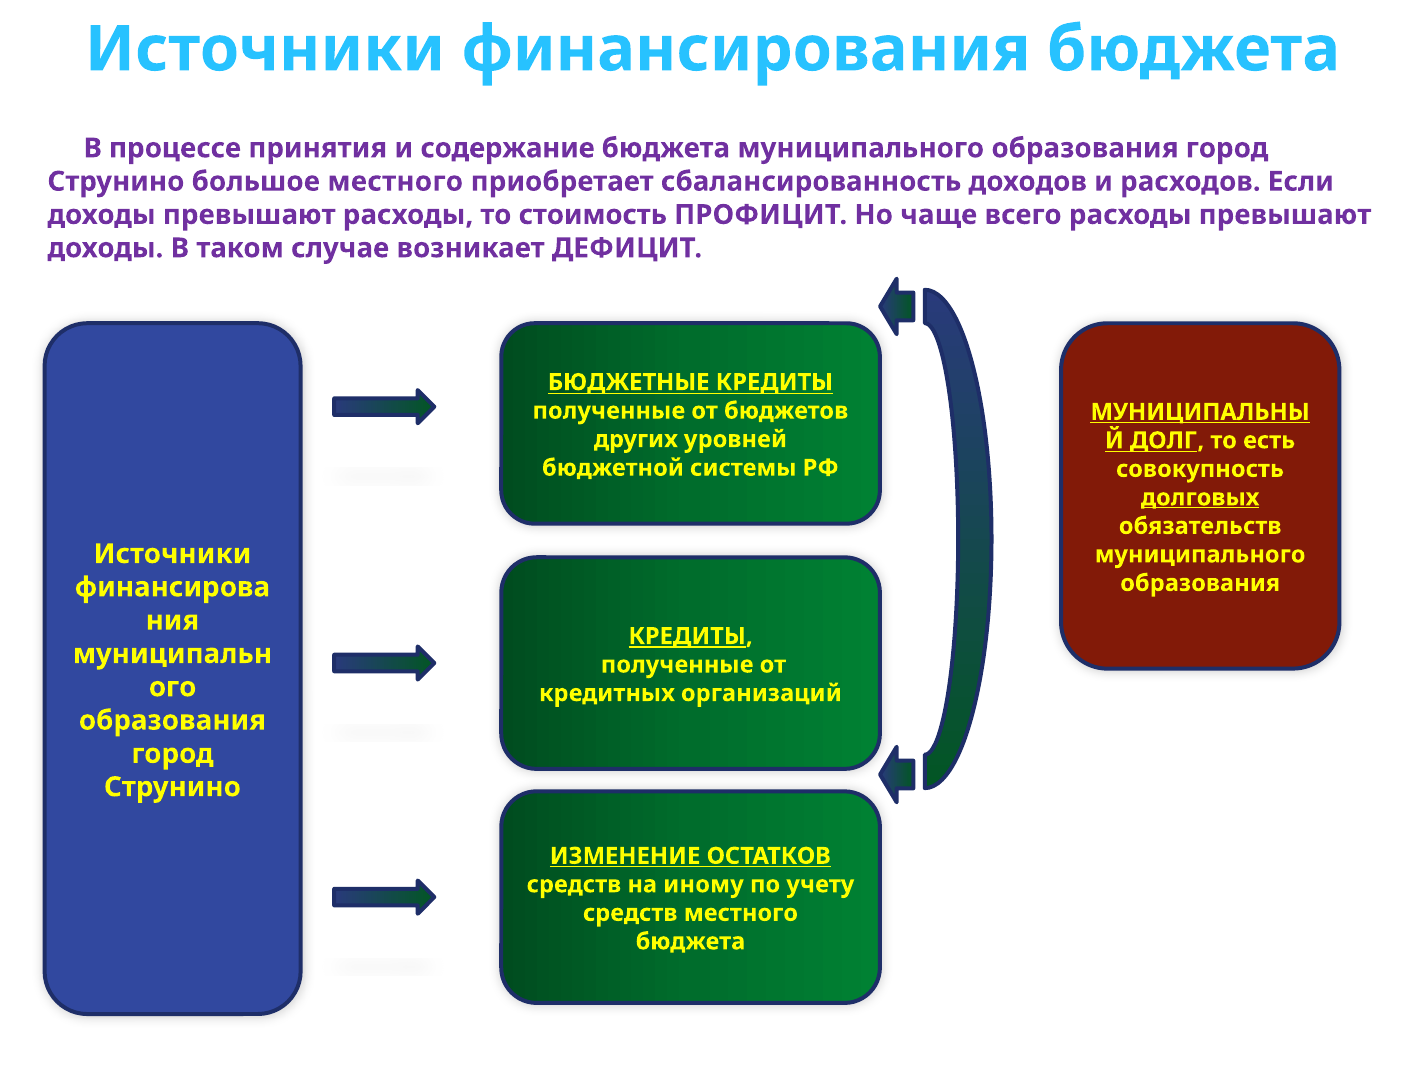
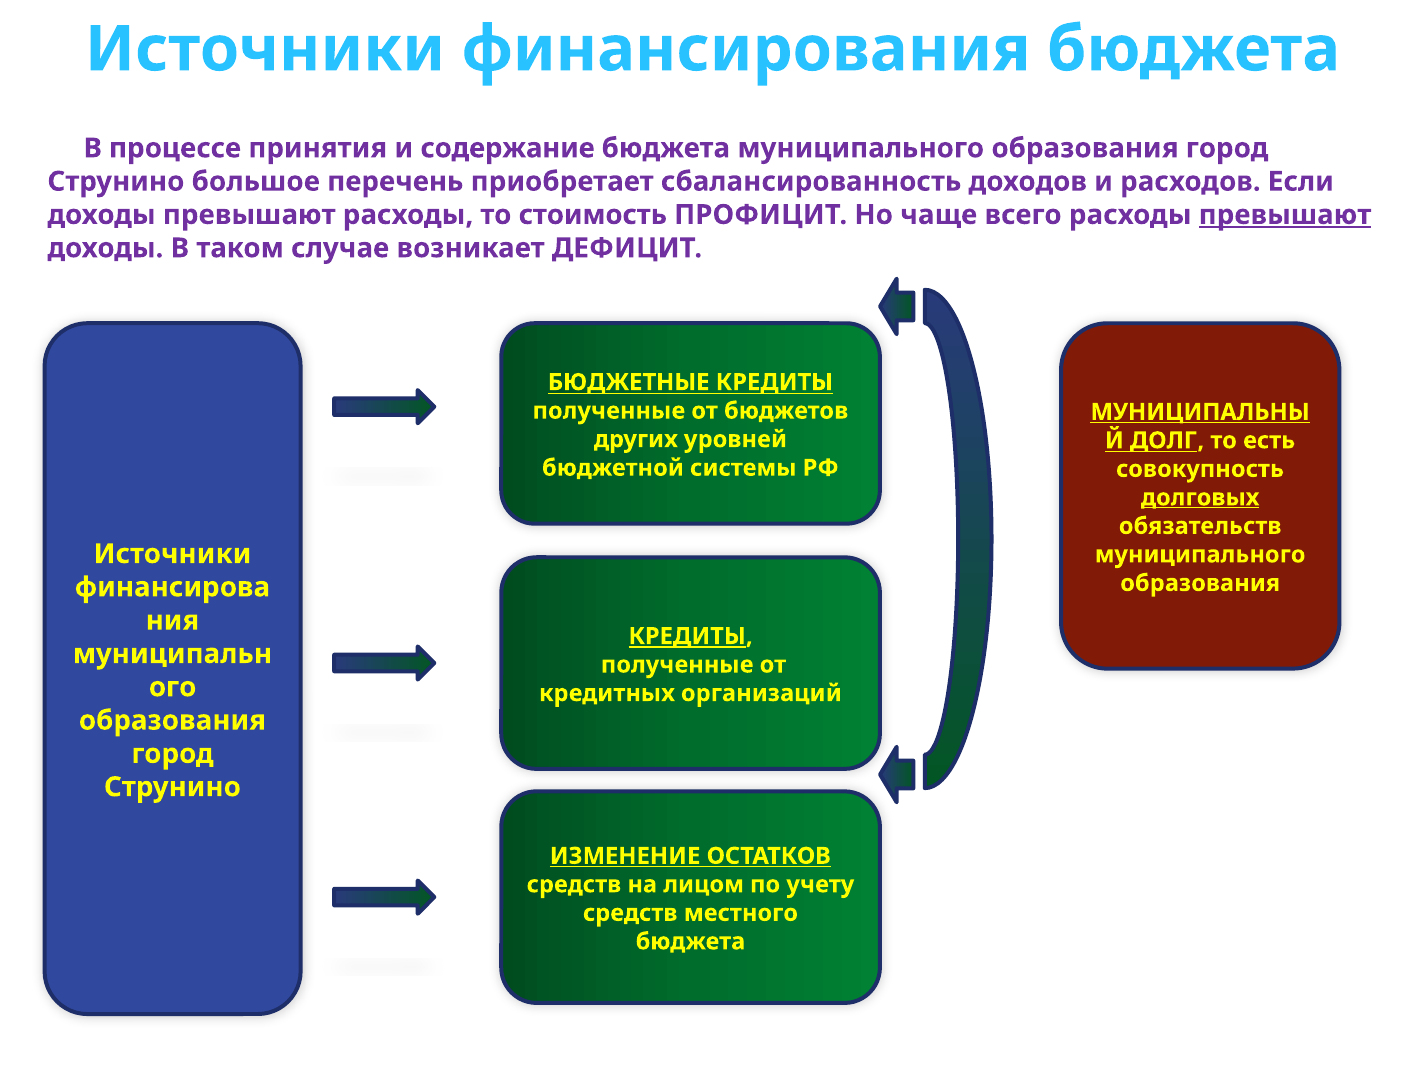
большое местного: местного -> перечень
превышают at (1285, 215) underline: none -> present
иному: иному -> лицом
